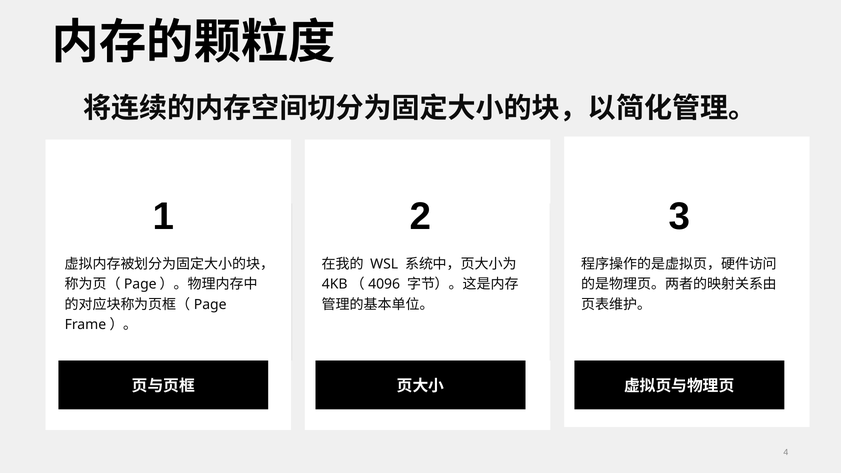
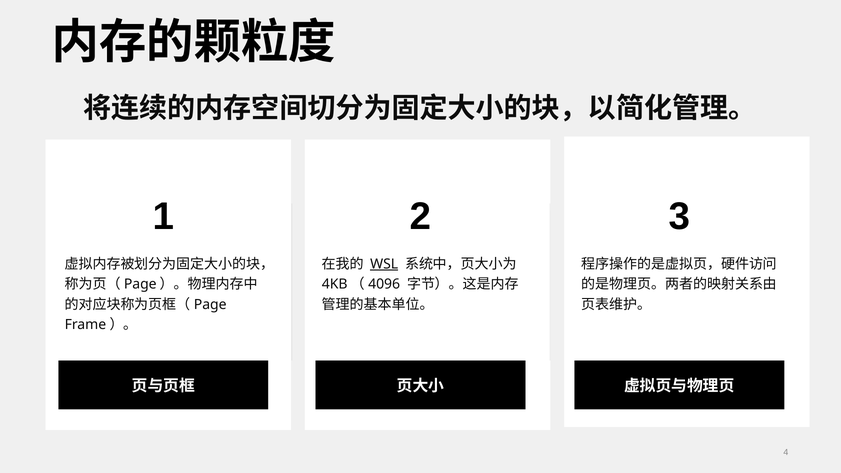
WSL underline: none -> present
